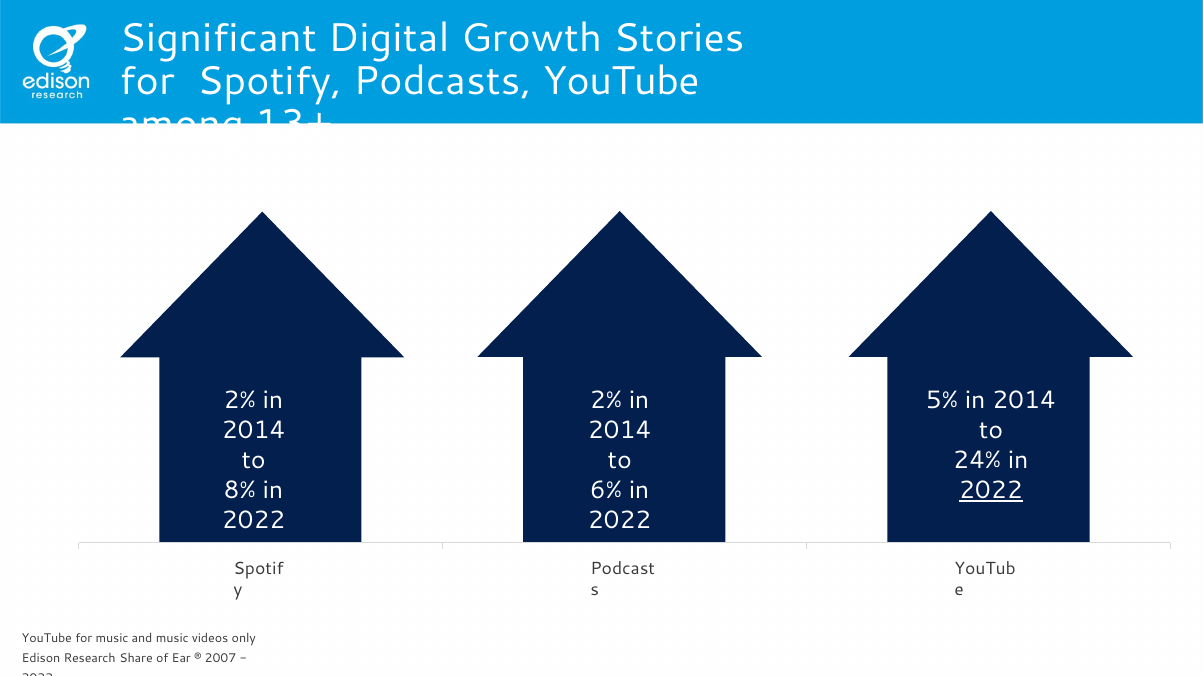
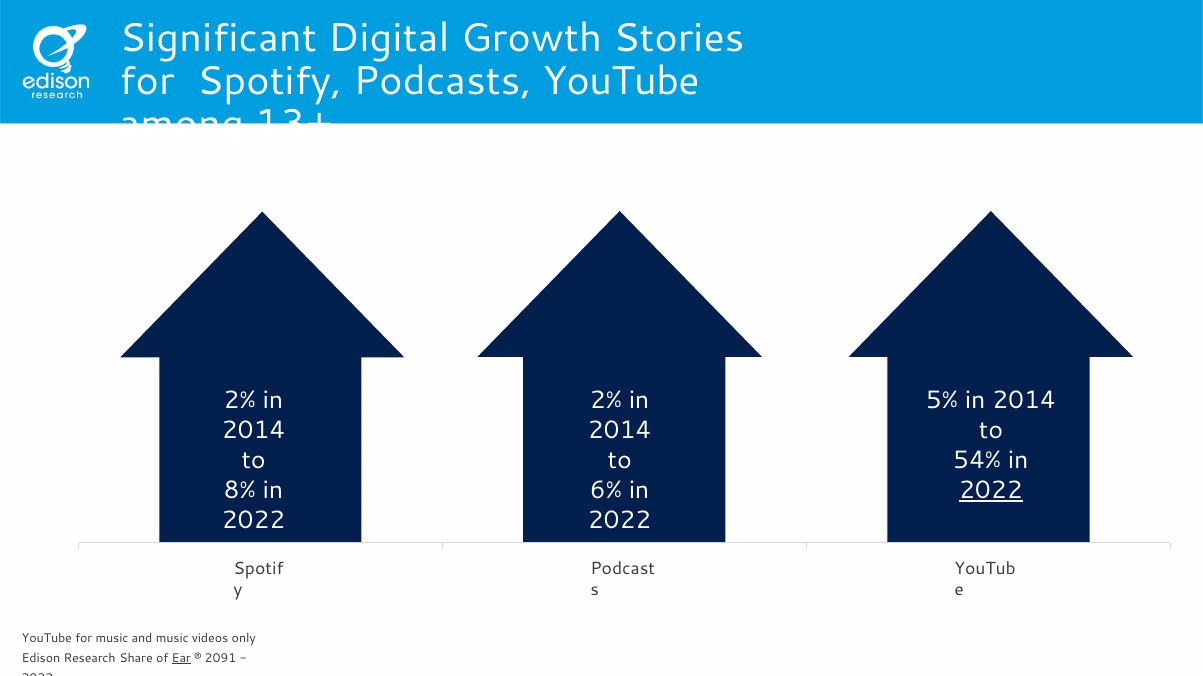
24%: 24% -> 54%
Ear underline: none -> present
2007: 2007 -> 2091
